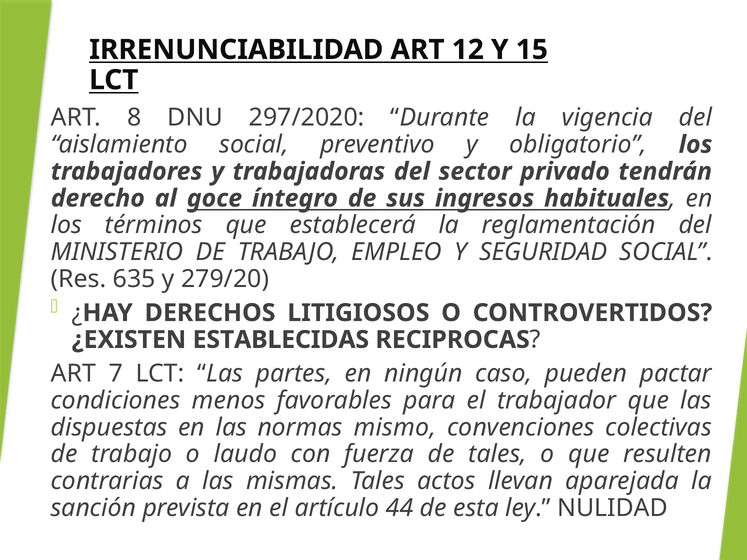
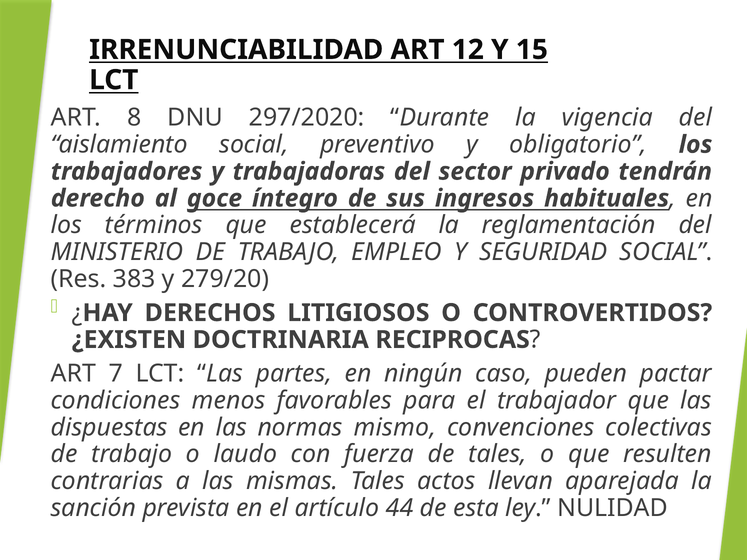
635: 635 -> 383
ESTABLECIDAS: ESTABLECIDAS -> DOCTRINARIA
